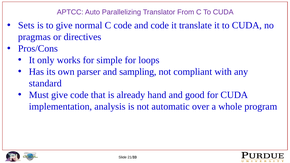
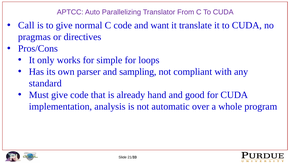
Sets: Sets -> Call
and code: code -> want
